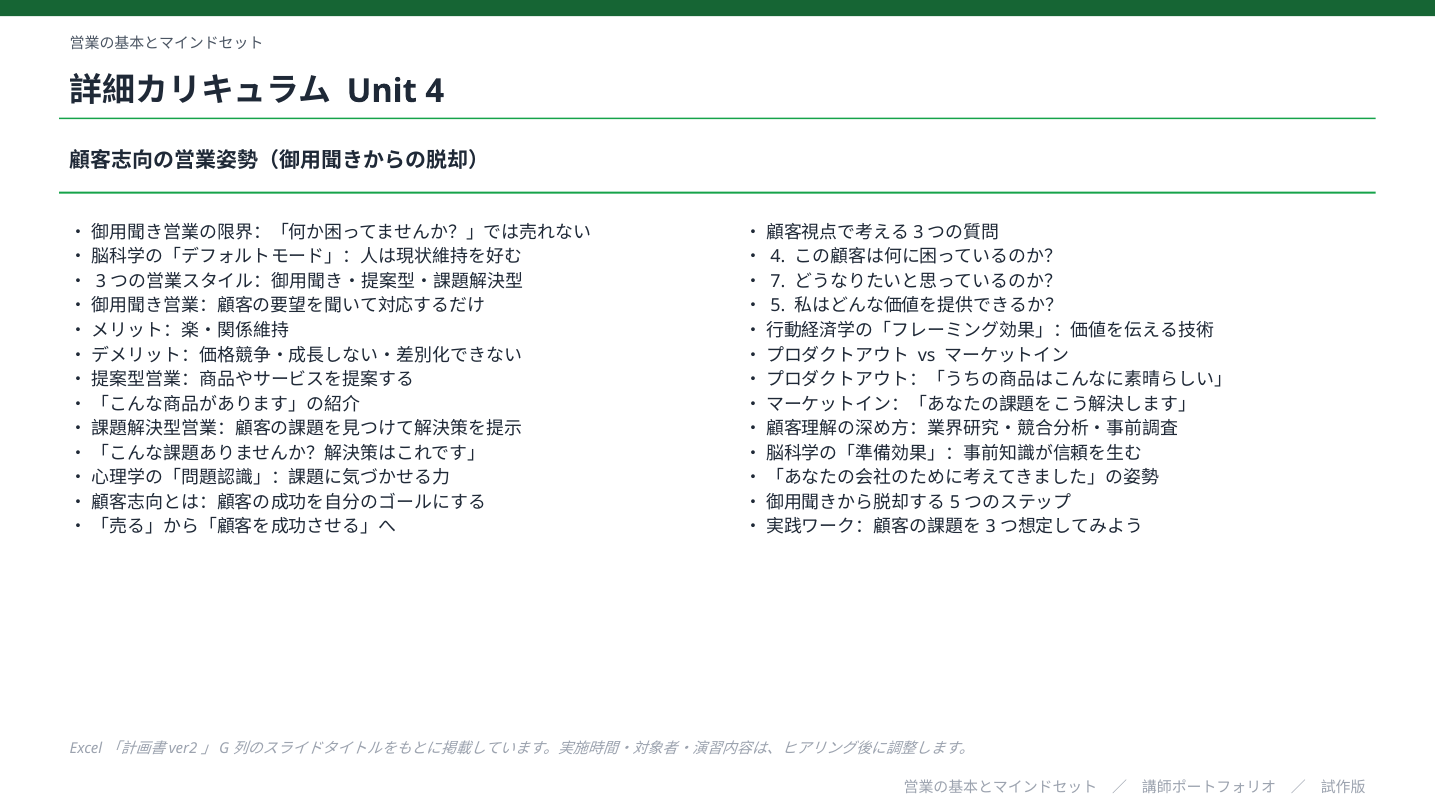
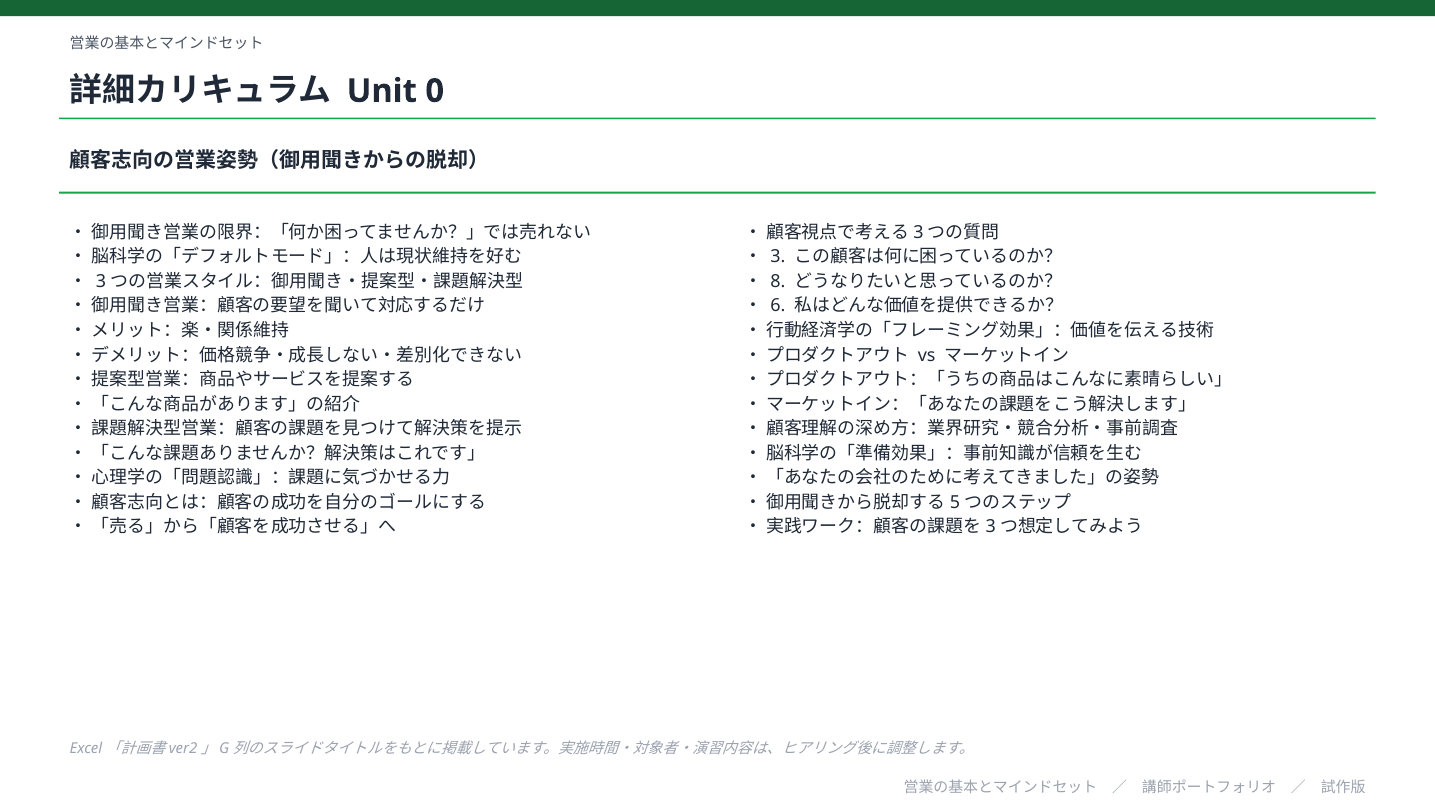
Unit 4: 4 -> 0
4 at (778, 257): 4 -> 3
7: 7 -> 8
5: 5 -> 6
